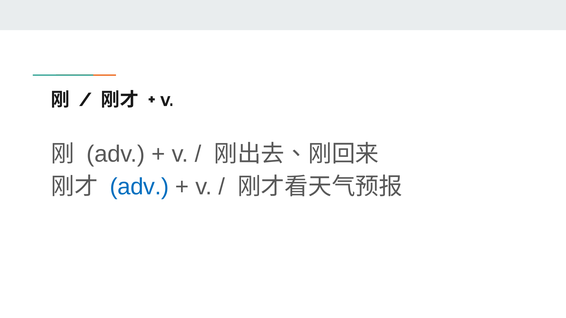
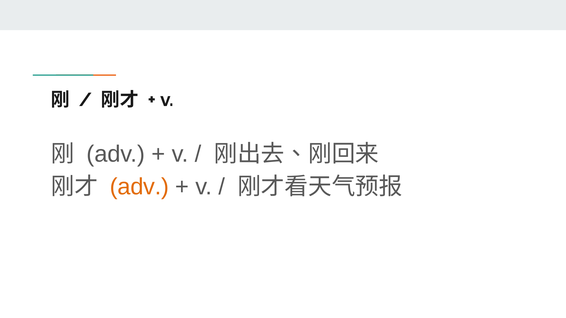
adv at (139, 187) colour: blue -> orange
